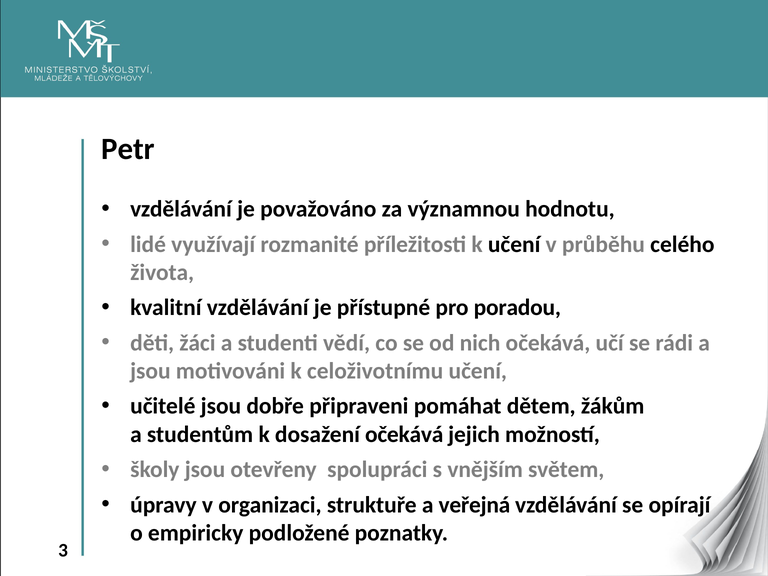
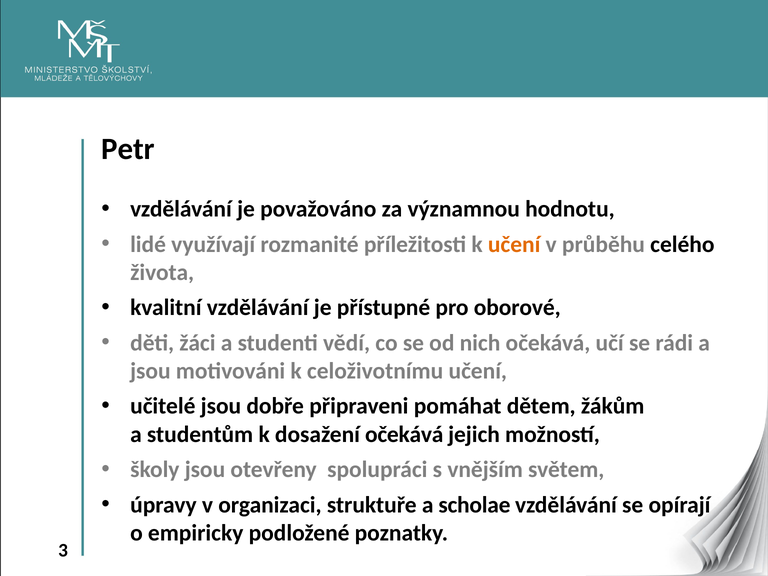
učení at (514, 244) colour: black -> orange
poradou: poradou -> oborové
veřejná: veřejná -> scholae
